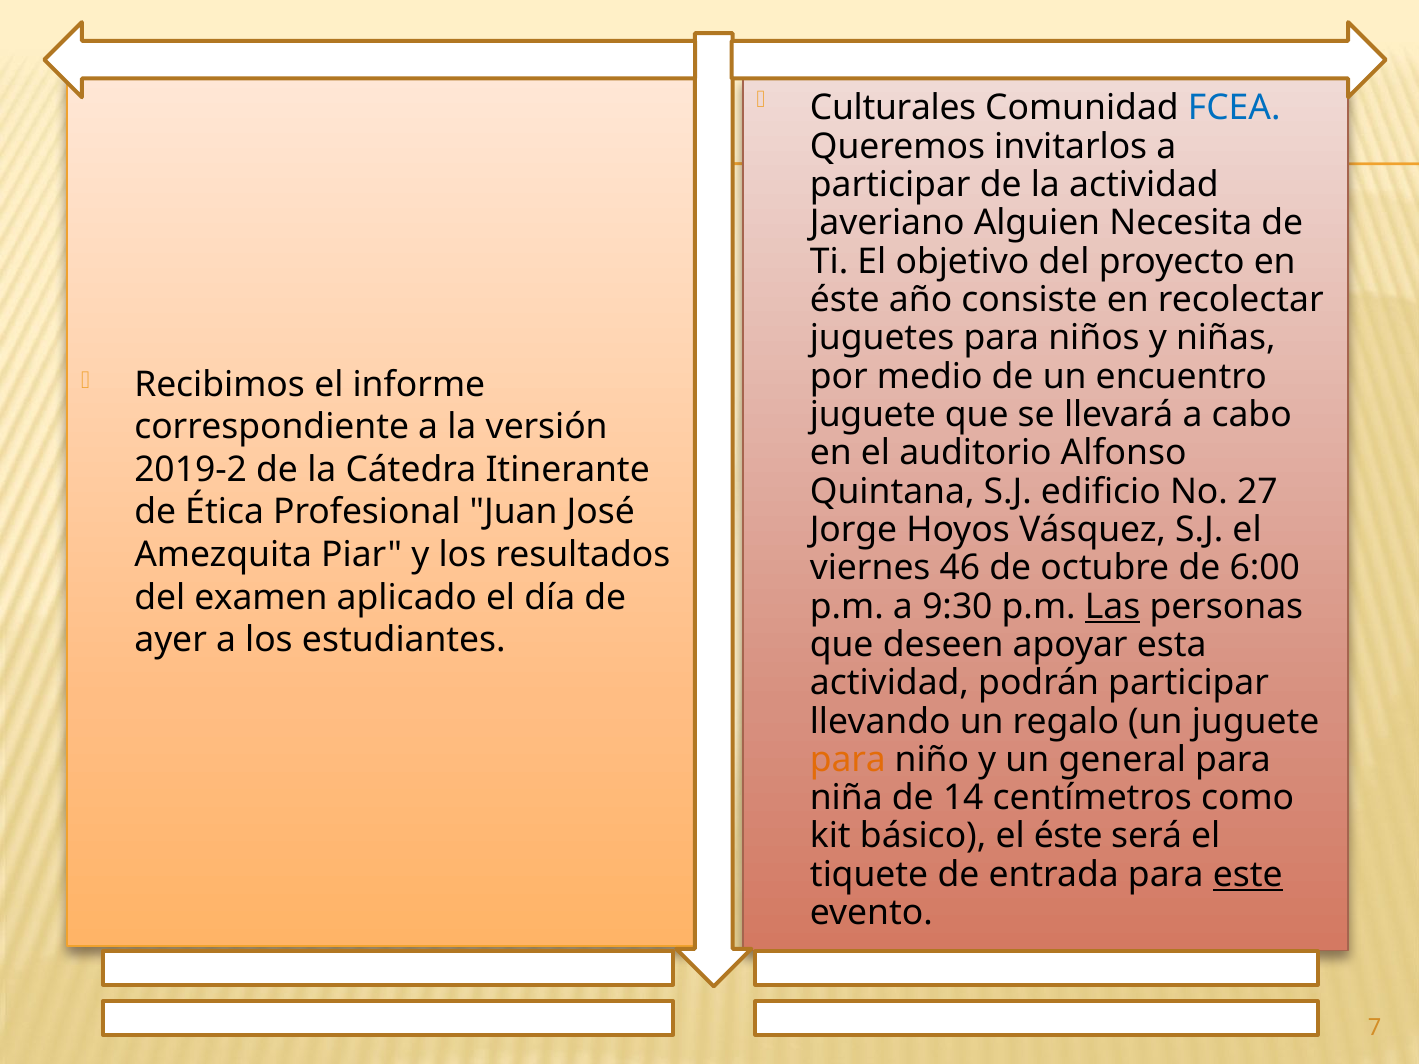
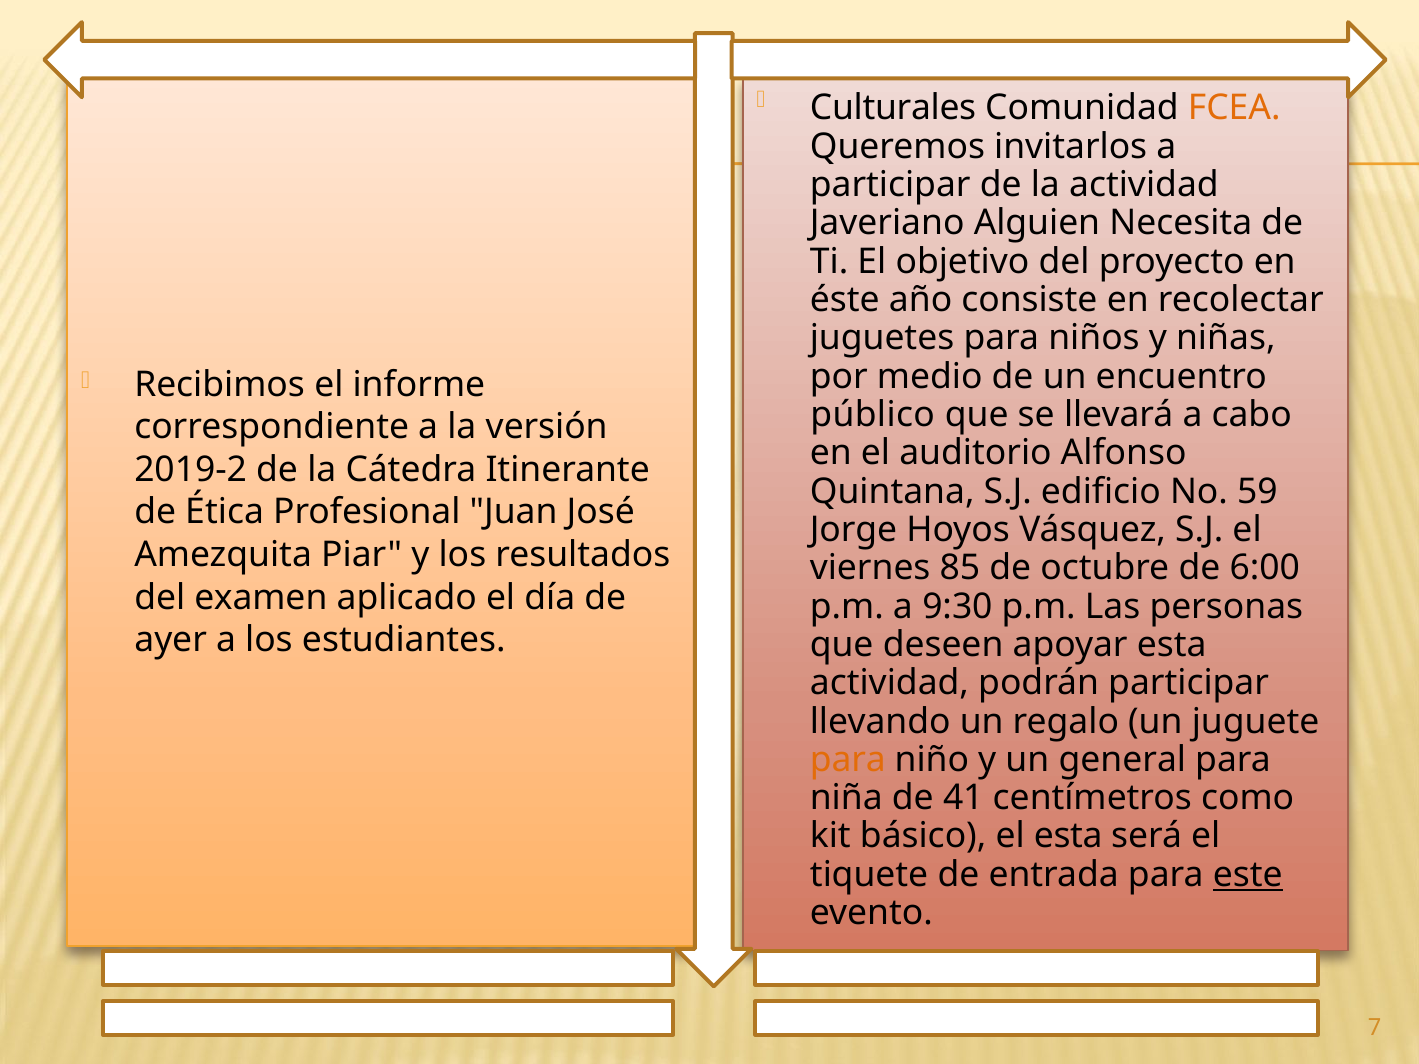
FCEA colour: blue -> orange
juguete at (873, 415): juguete -> público
27: 27 -> 59
46: 46 -> 85
Las underline: present -> none
14: 14 -> 41
el éste: éste -> esta
